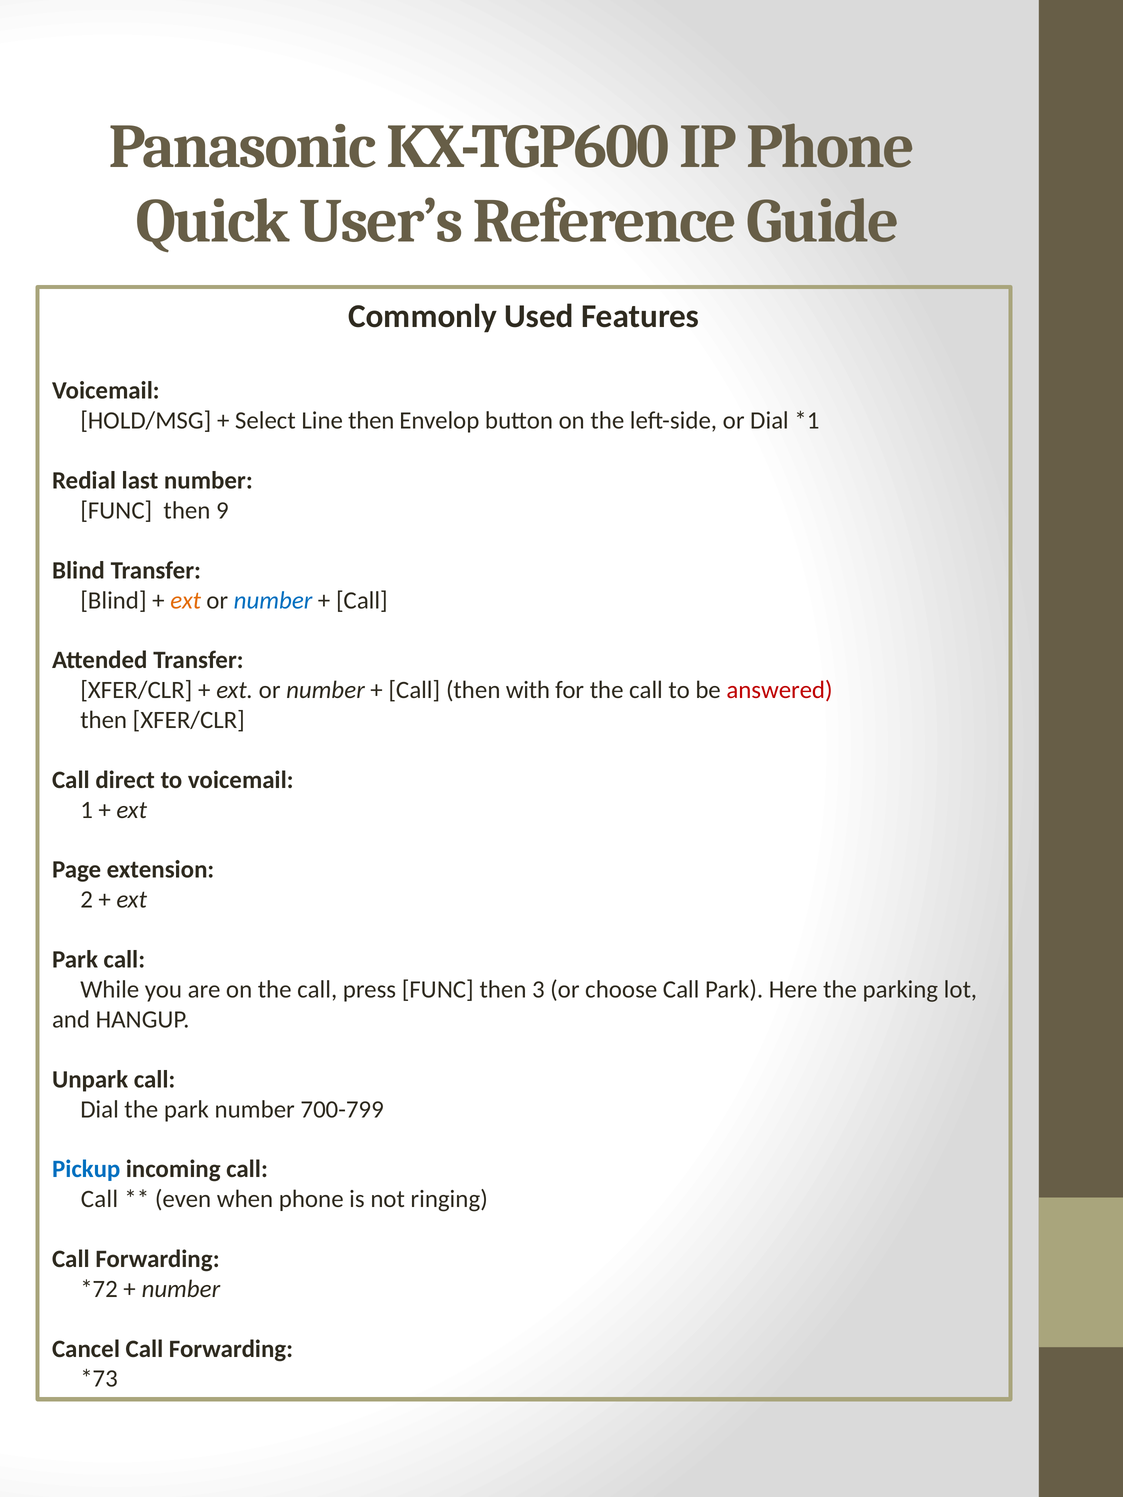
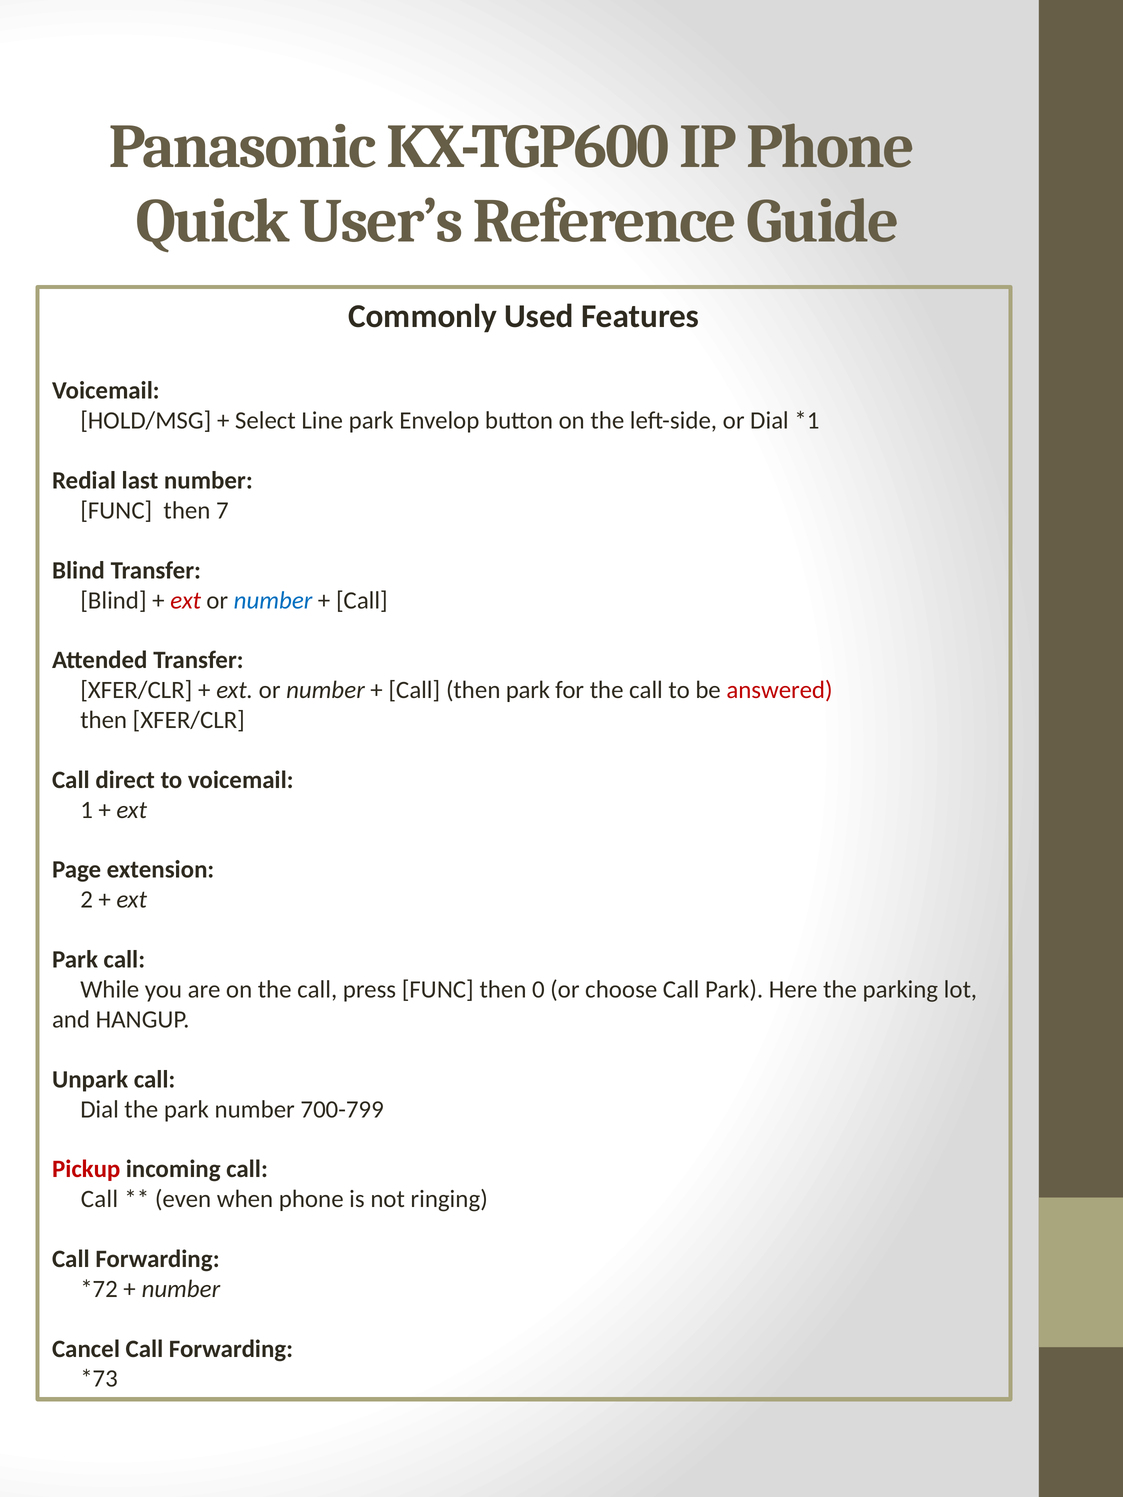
Line then: then -> park
9: 9 -> 7
ext at (186, 600) colour: orange -> red
then with: with -> park
3: 3 -> 0
Pickup colour: blue -> red
